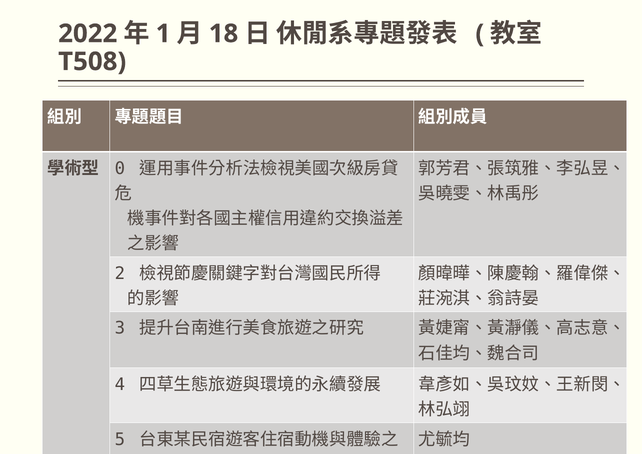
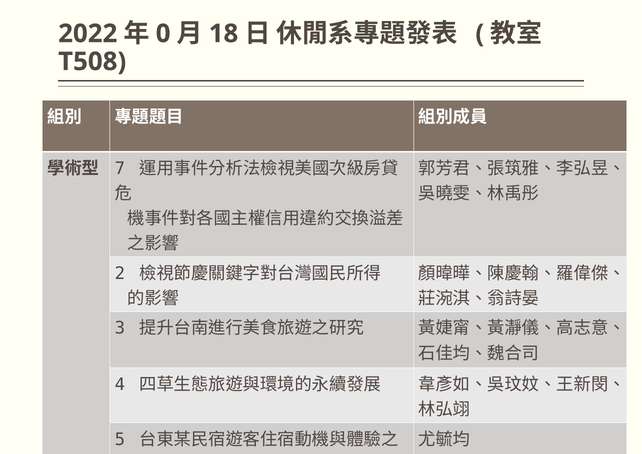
1: 1 -> 0
0: 0 -> 7
